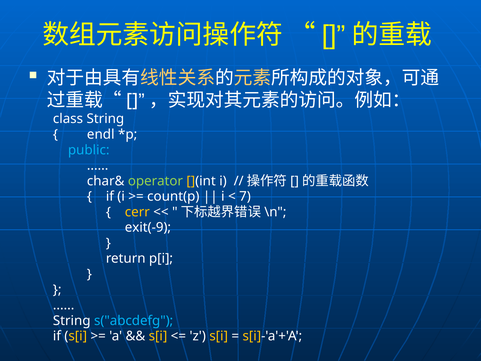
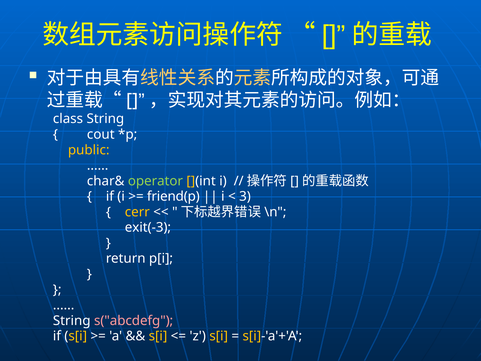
endl: endl -> cout
public colour: light blue -> yellow
count(p: count(p -> friend(p
7: 7 -> 3
exit(-9: exit(-9 -> exit(-3
s("abcdefg colour: light blue -> pink
